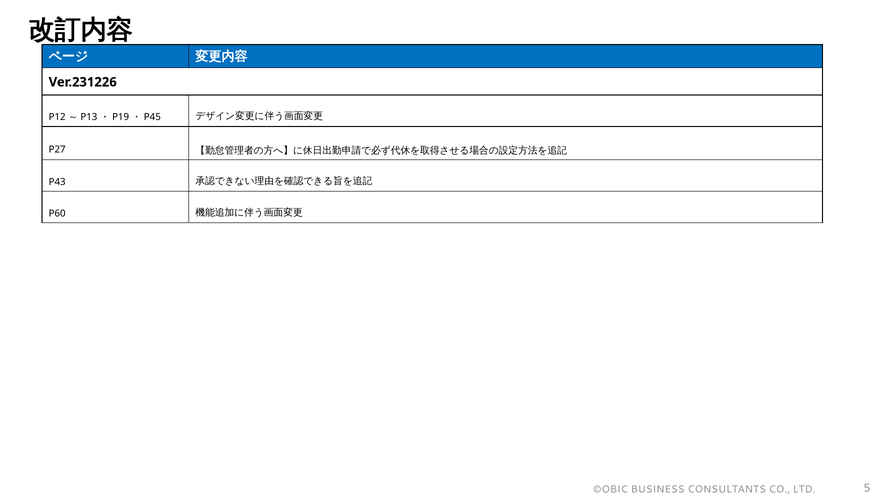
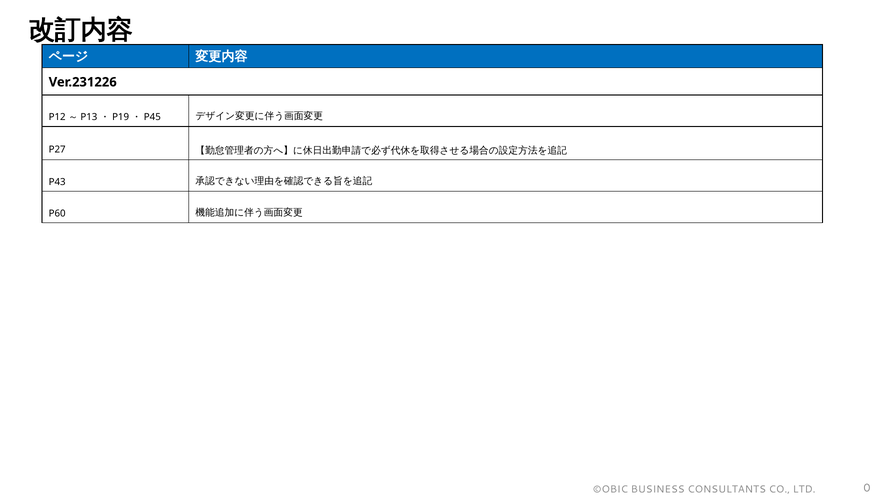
5: 5 -> 0
